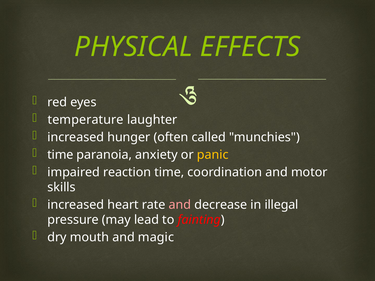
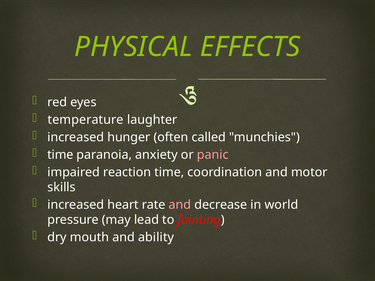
panic colour: yellow -> pink
illegal: illegal -> world
magic: magic -> ability
